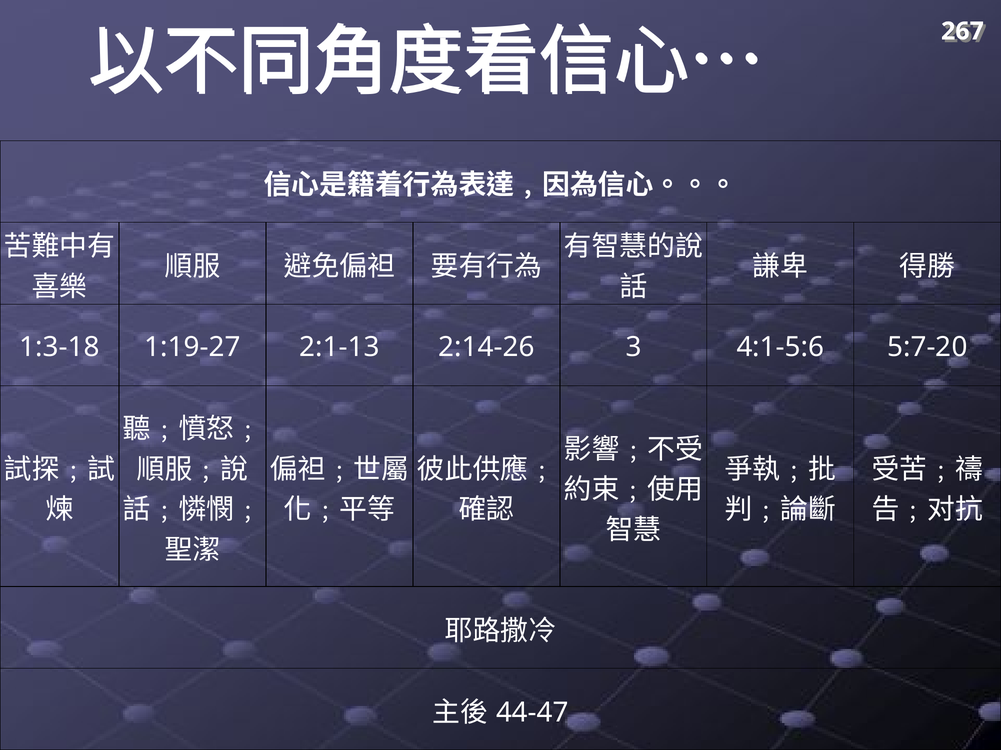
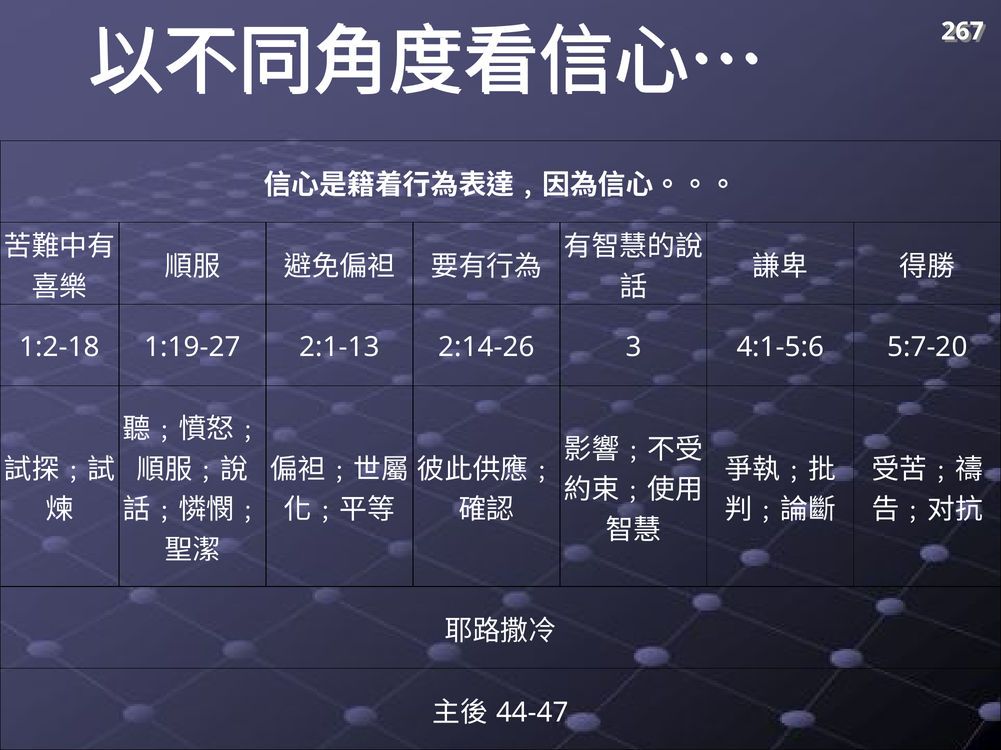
1:3-18: 1:3-18 -> 1:2-18
